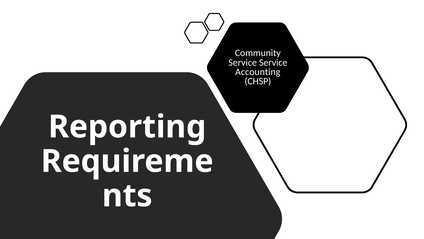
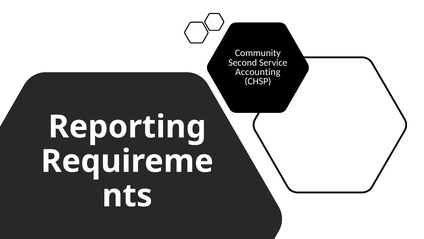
Service at (243, 62): Service -> Second
